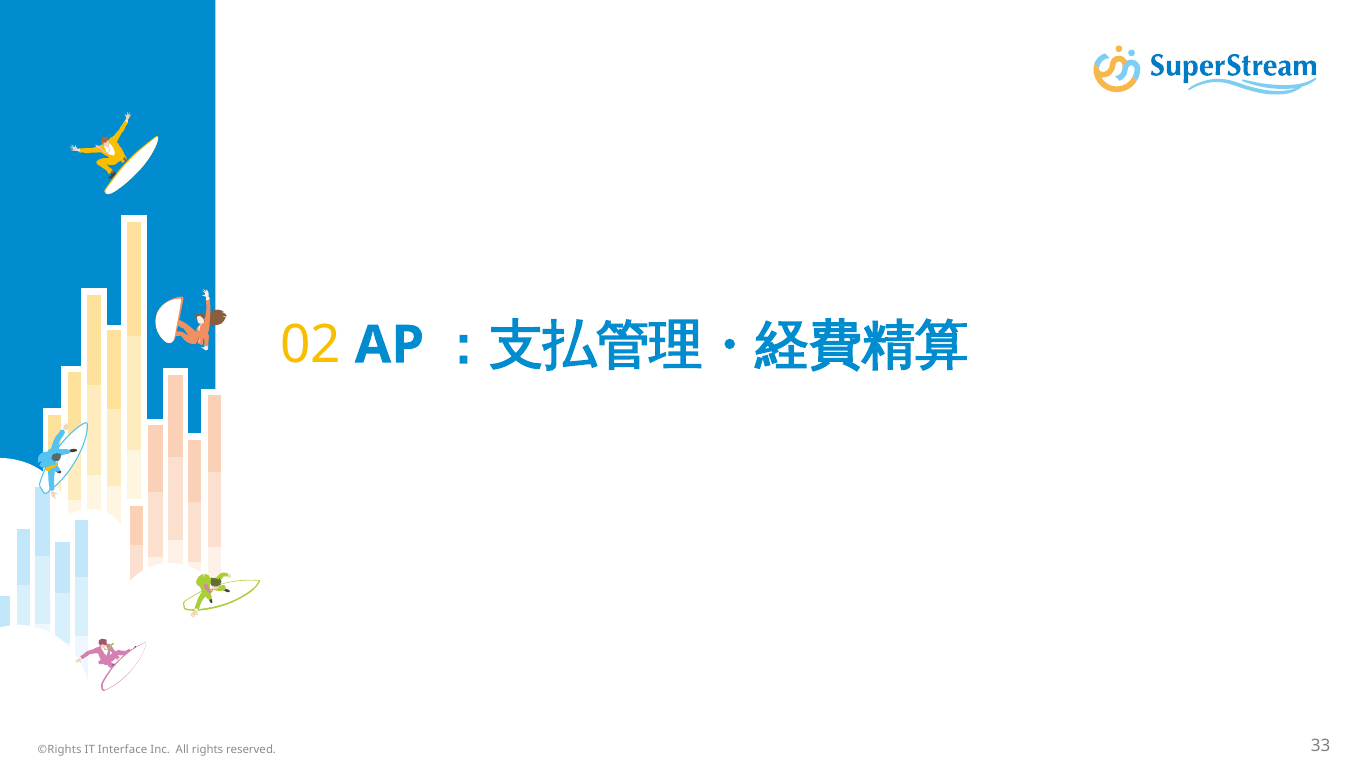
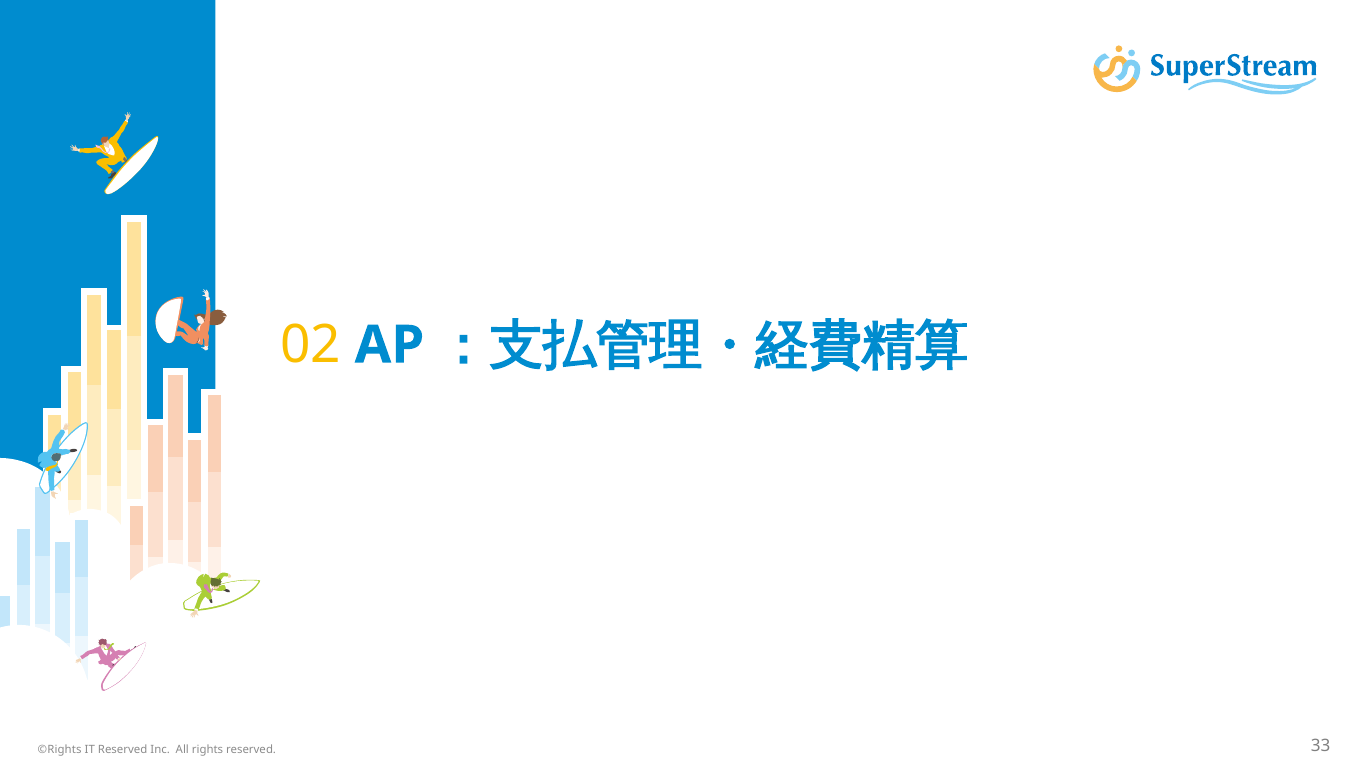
IT Interface: Interface -> Reserved
